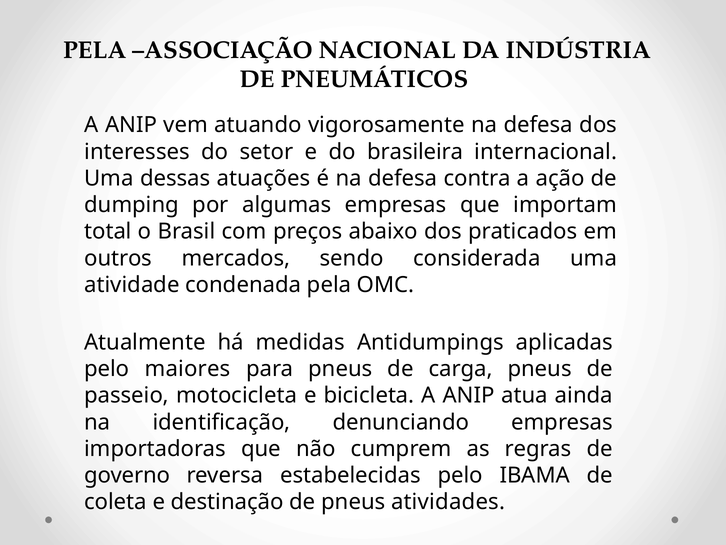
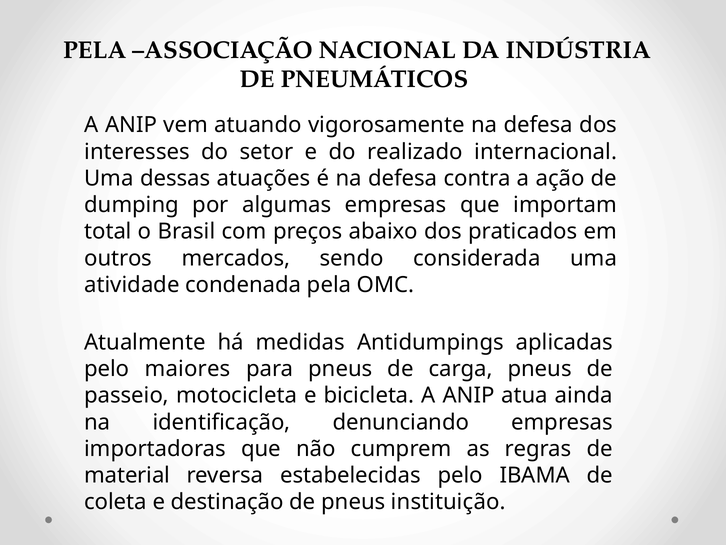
brasileira: brasileira -> realizado
governo: governo -> material
atividades: atividades -> instituição
